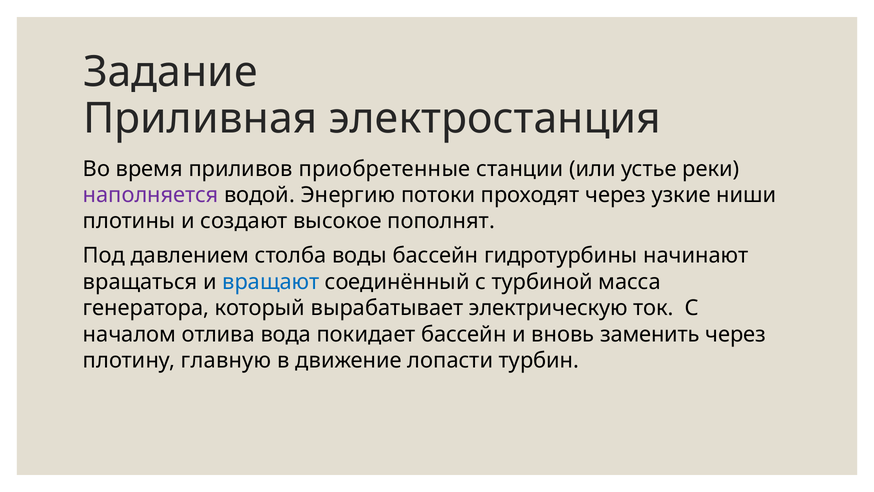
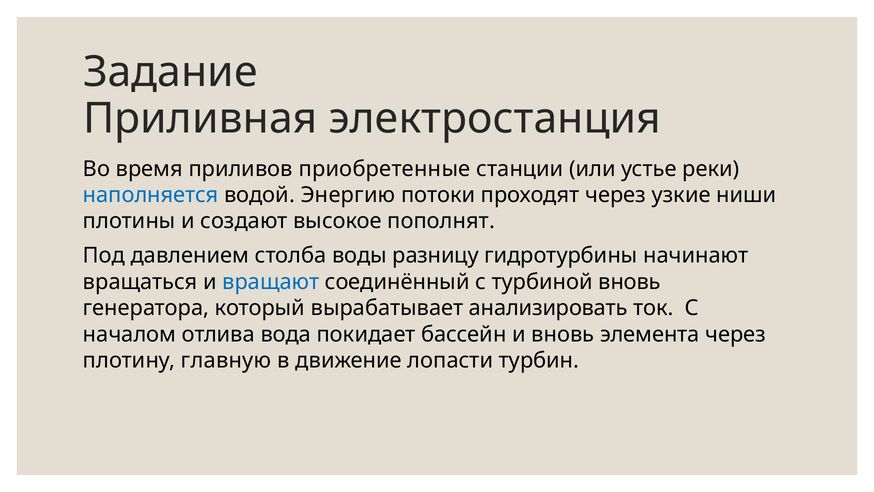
наполняется colour: purple -> blue
воды бассейн: бассейн -> разницу
турбиной масса: масса -> вновь
электрическую: электрическую -> анализировать
заменить: заменить -> элемента
